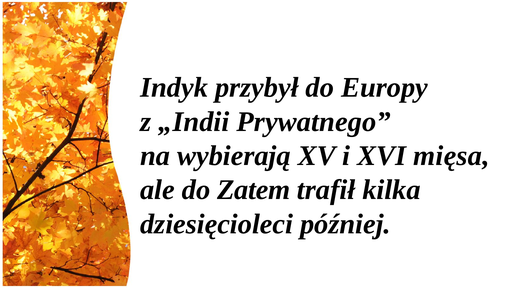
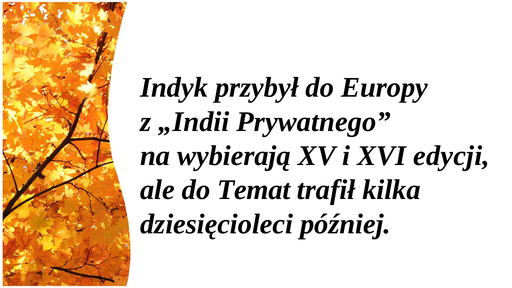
mięsa: mięsa -> edycji
Zatem: Zatem -> Temat
